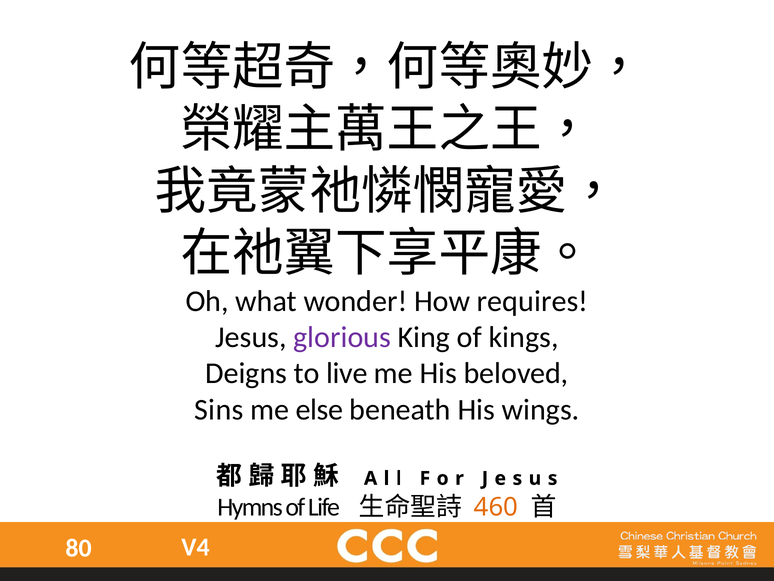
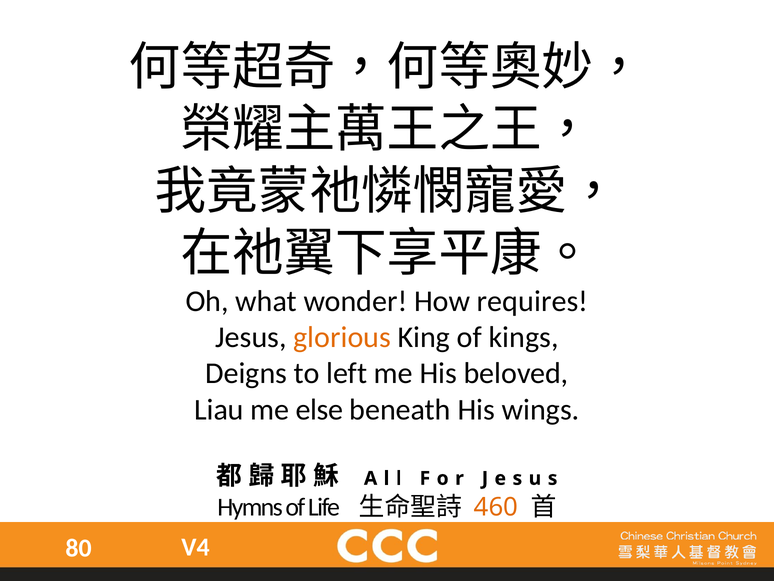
glorious colour: purple -> orange
live: live -> left
Sins: Sins -> Liau
